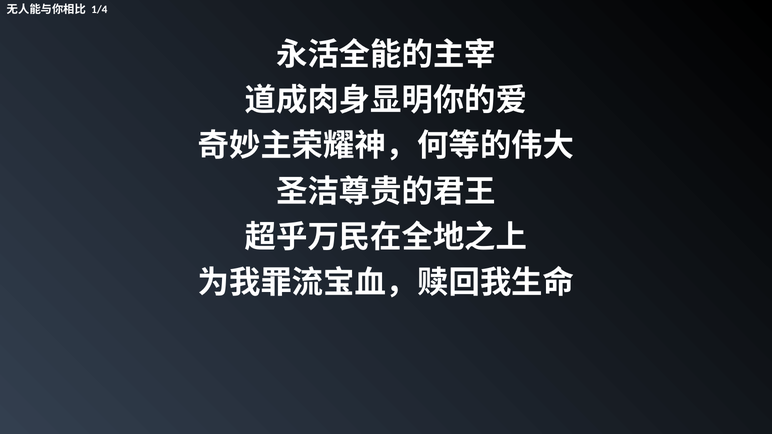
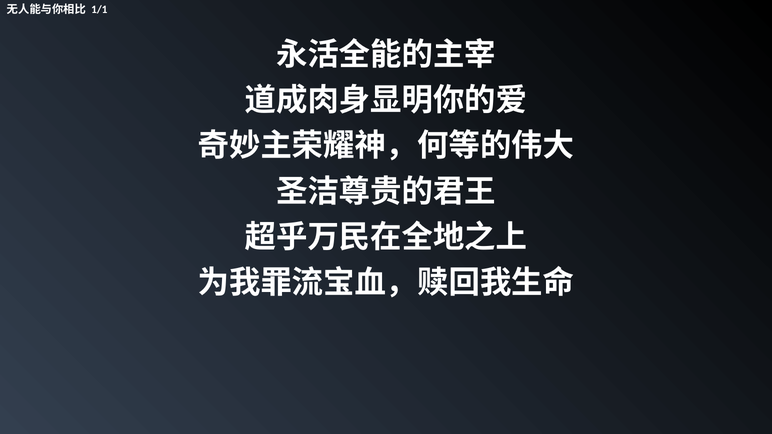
1/4: 1/4 -> 1/1
